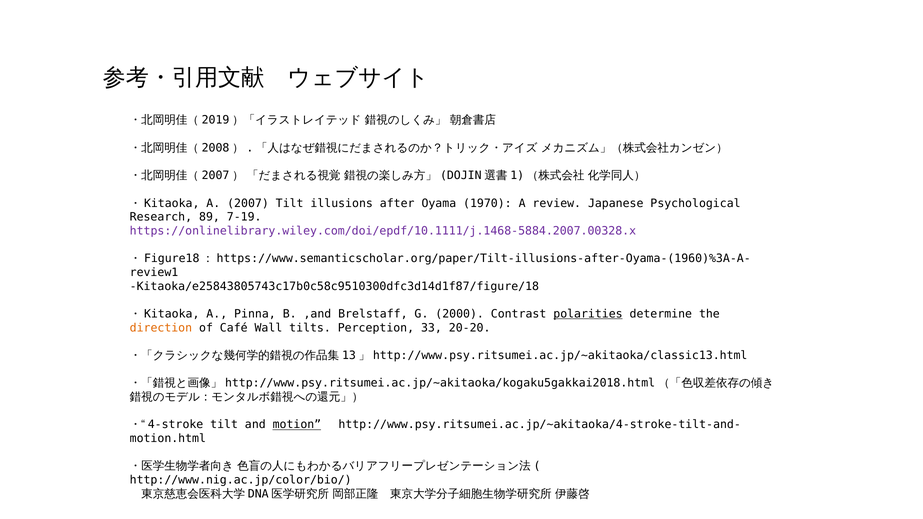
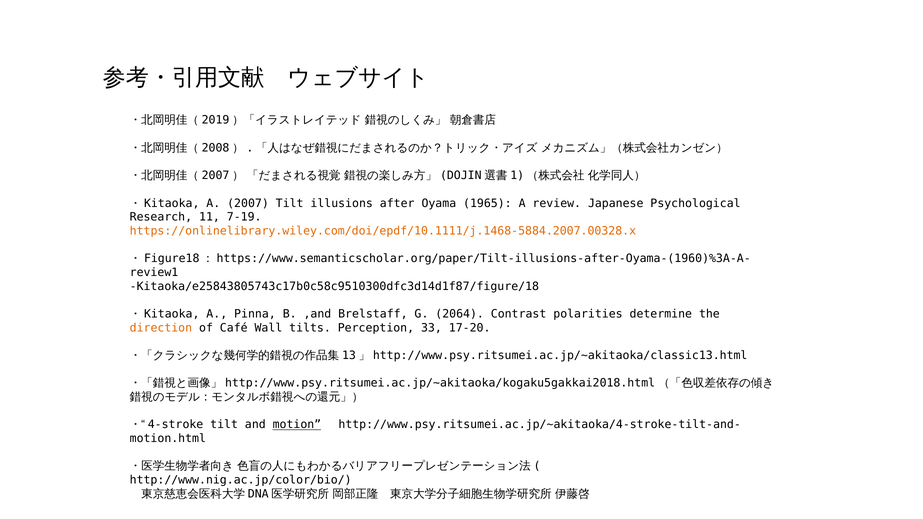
1970: 1970 -> 1965
89: 89 -> 11
https://onlinelibrary.wiley.com/doi/epdf/10.1111/j.1468-5884.2007.00328.x colour: purple -> orange
2000: 2000 -> 2064
polarities underline: present -> none
20-20: 20-20 -> 17-20
